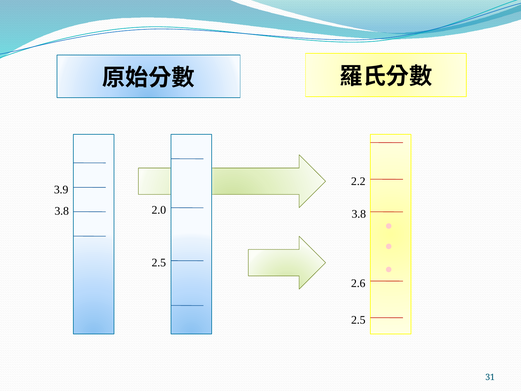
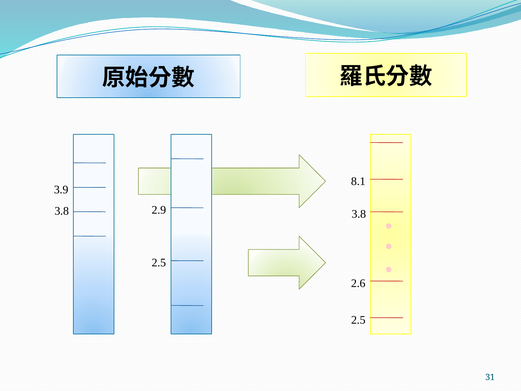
2.2: 2.2 -> 8.1
2.0: 2.0 -> 2.9
